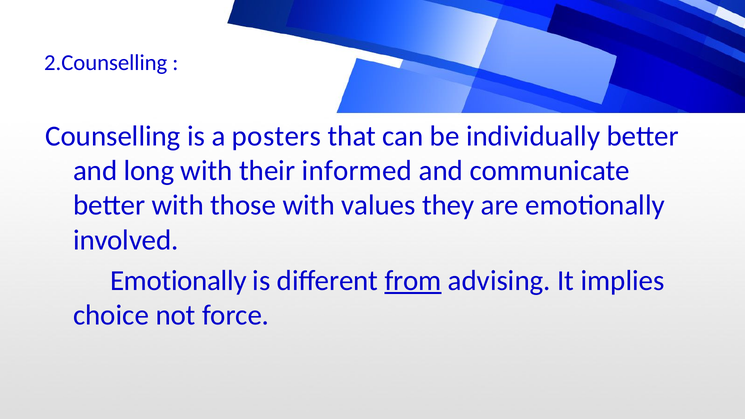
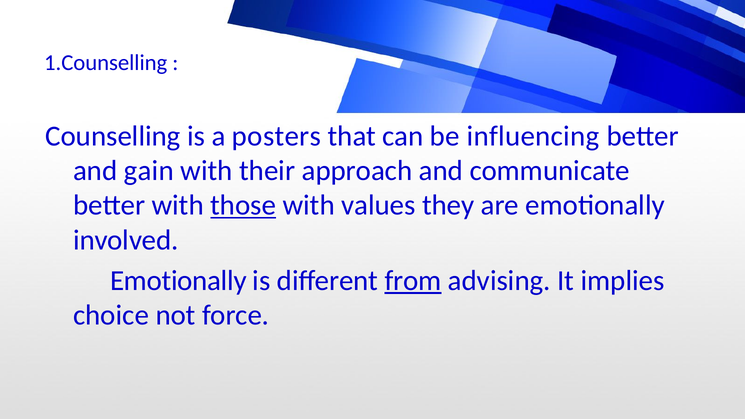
2.Counselling: 2.Counselling -> 1.Counselling
individually: individually -> influencing
long: long -> gain
informed: informed -> approach
those underline: none -> present
